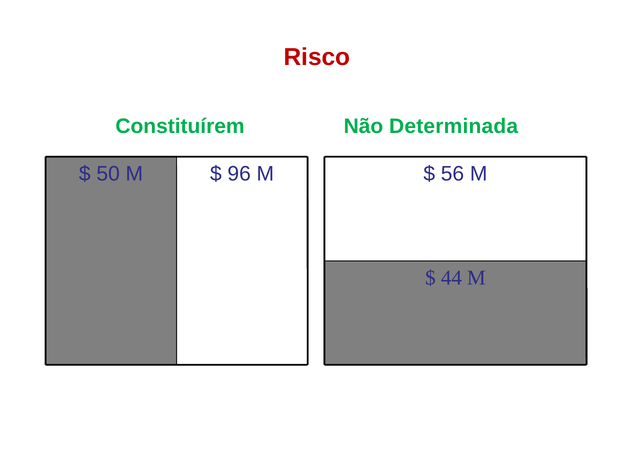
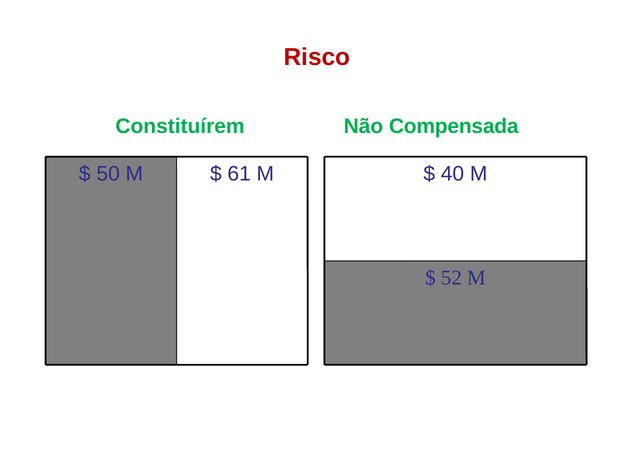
Determinada: Determinada -> Compensada
96: 96 -> 61
56: 56 -> 40
44: 44 -> 52
